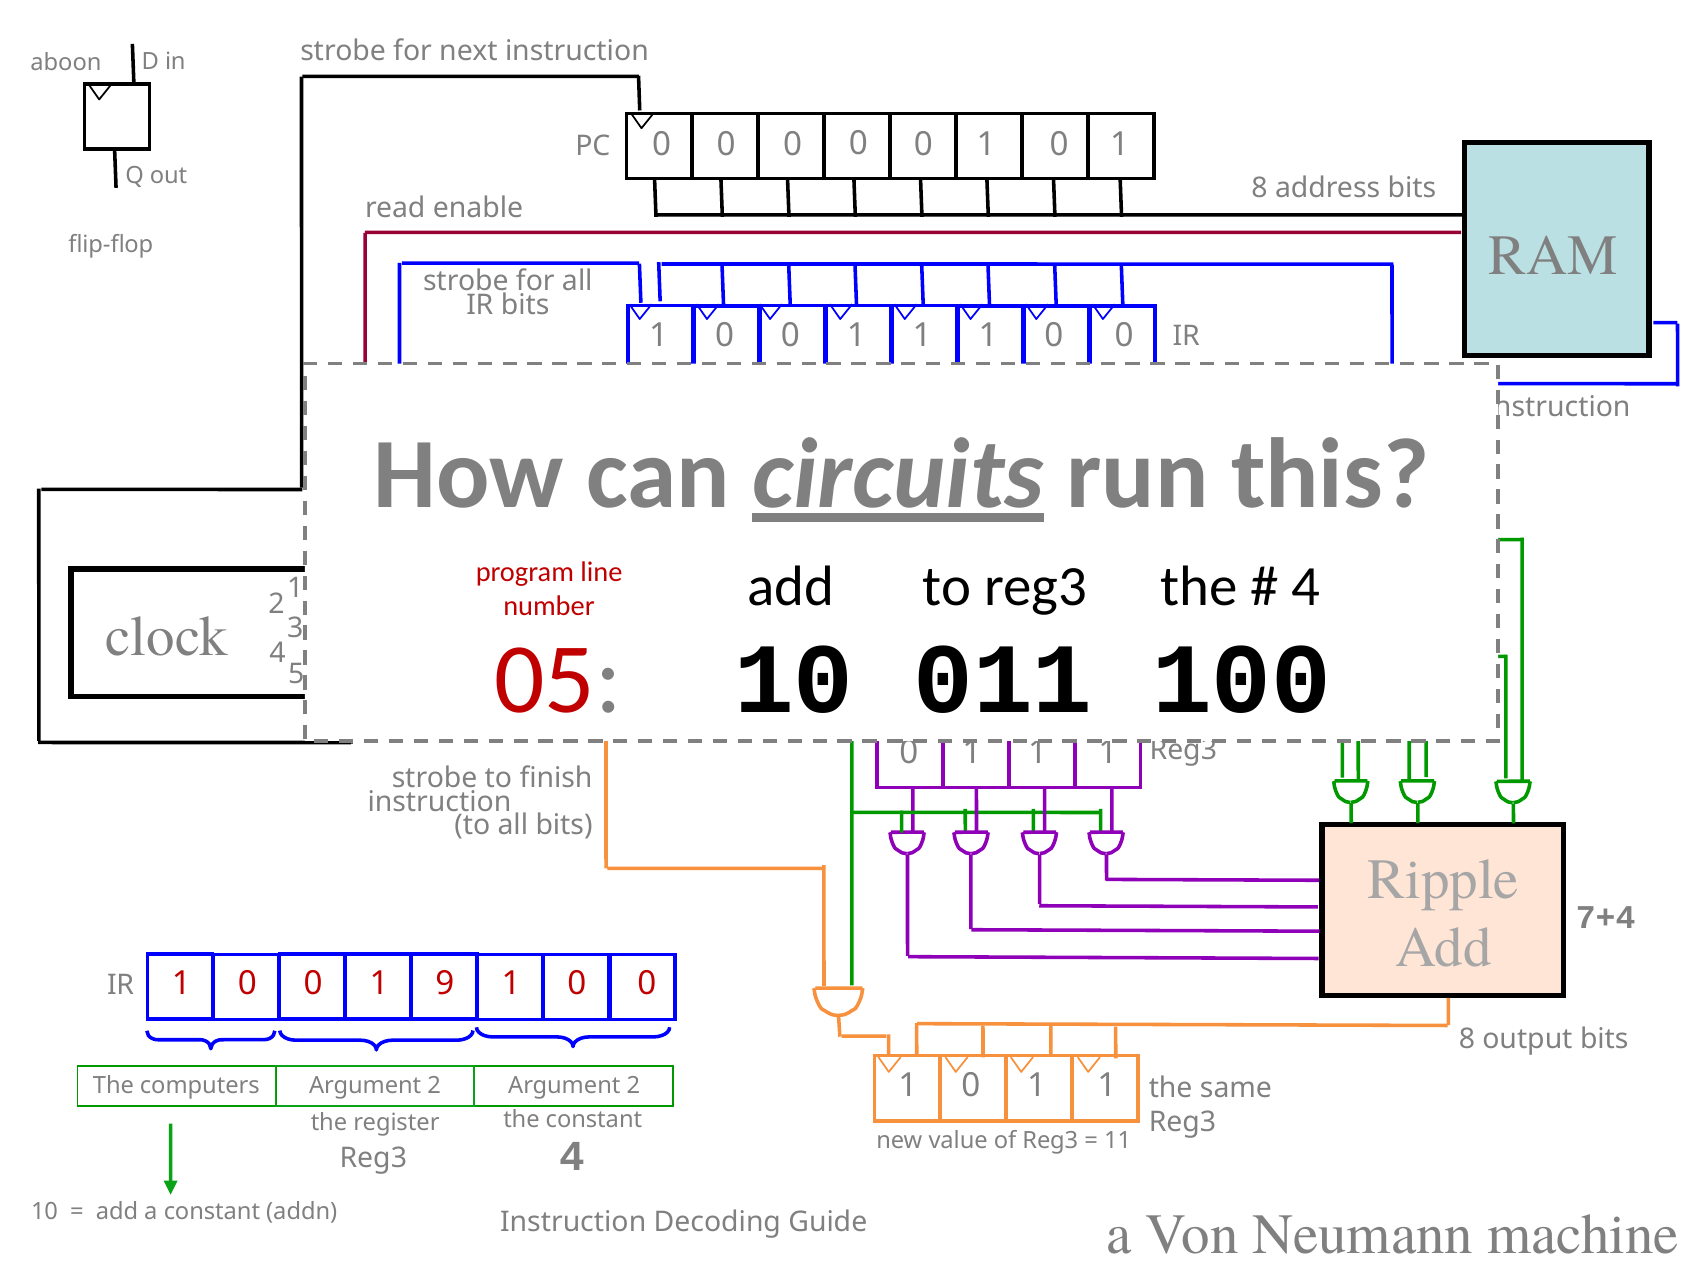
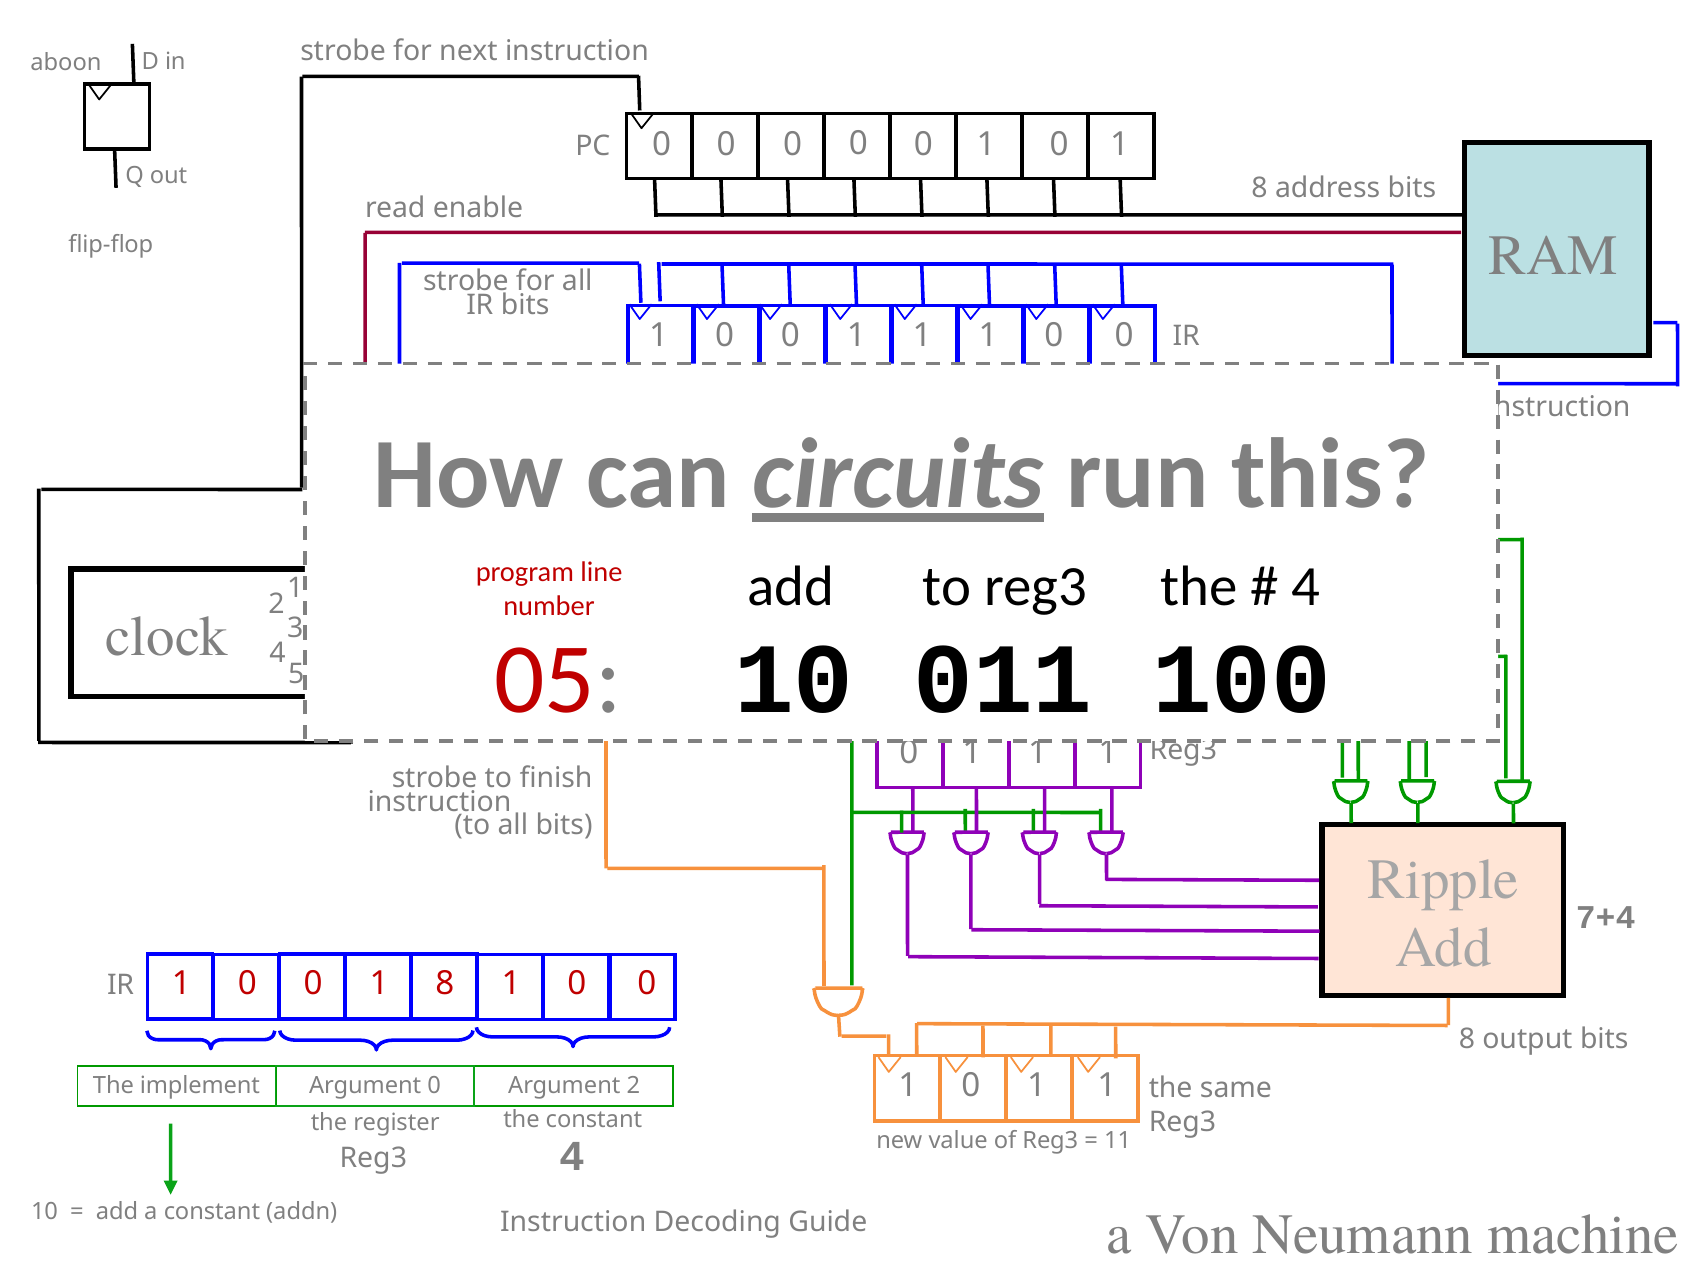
1 9: 9 -> 8
computers: computers -> implement
2 at (434, 1085): 2 -> 0
